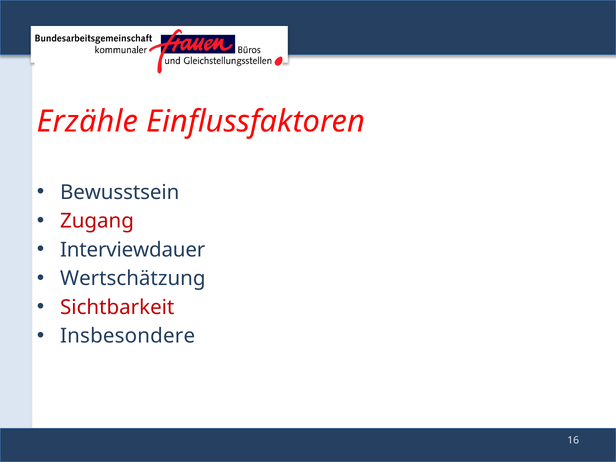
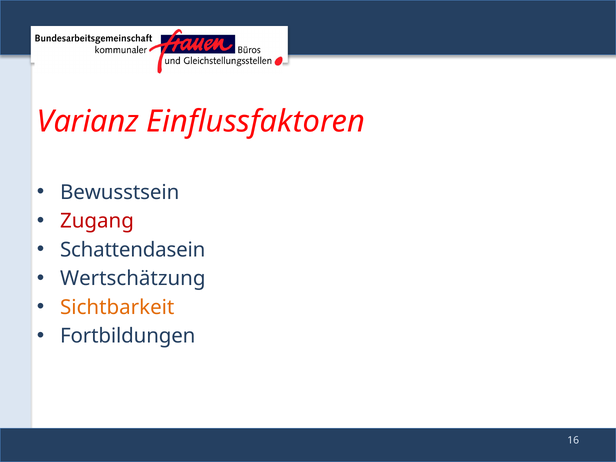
Erzähle: Erzähle -> Varianz
Interviewdauer: Interviewdauer -> Schattendasein
Sichtbarkeit colour: red -> orange
Insbesondere: Insbesondere -> Fortbildungen
